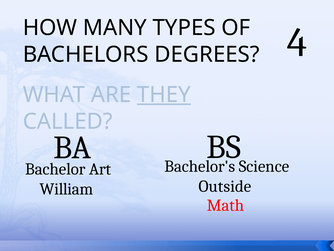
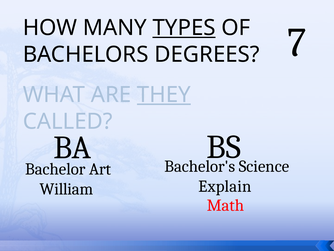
TYPES underline: none -> present
4: 4 -> 7
Outside: Outside -> Explain
